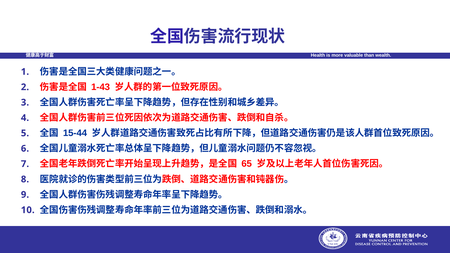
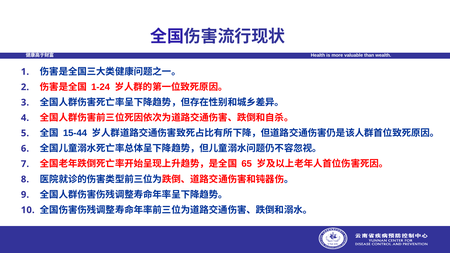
1-43: 1-43 -> 1-24
